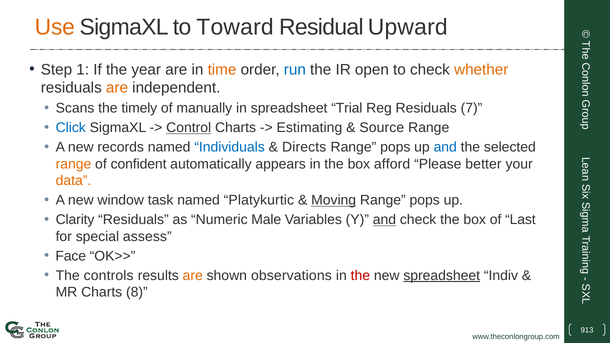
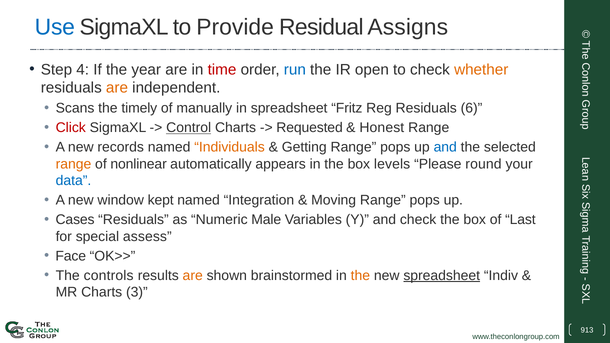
Use colour: orange -> blue
Toward: Toward -> Provide
Upward: Upward -> Assigns
1: 1 -> 4
time colour: orange -> red
Trial: Trial -> Fritz
7: 7 -> 6
Click colour: blue -> red
Estimating: Estimating -> Requested
Source: Source -> Honest
Individuals colour: blue -> orange
Directs: Directs -> Getting
confident: confident -> nonlinear
afford: afford -> levels
better: better -> round
data colour: orange -> blue
task: task -> kept
Platykurtic: Platykurtic -> Integration
Moving underline: present -> none
Clarity: Clarity -> Cases
and at (384, 220) underline: present -> none
observations: observations -> brainstormed
the at (360, 276) colour: red -> orange
8: 8 -> 3
